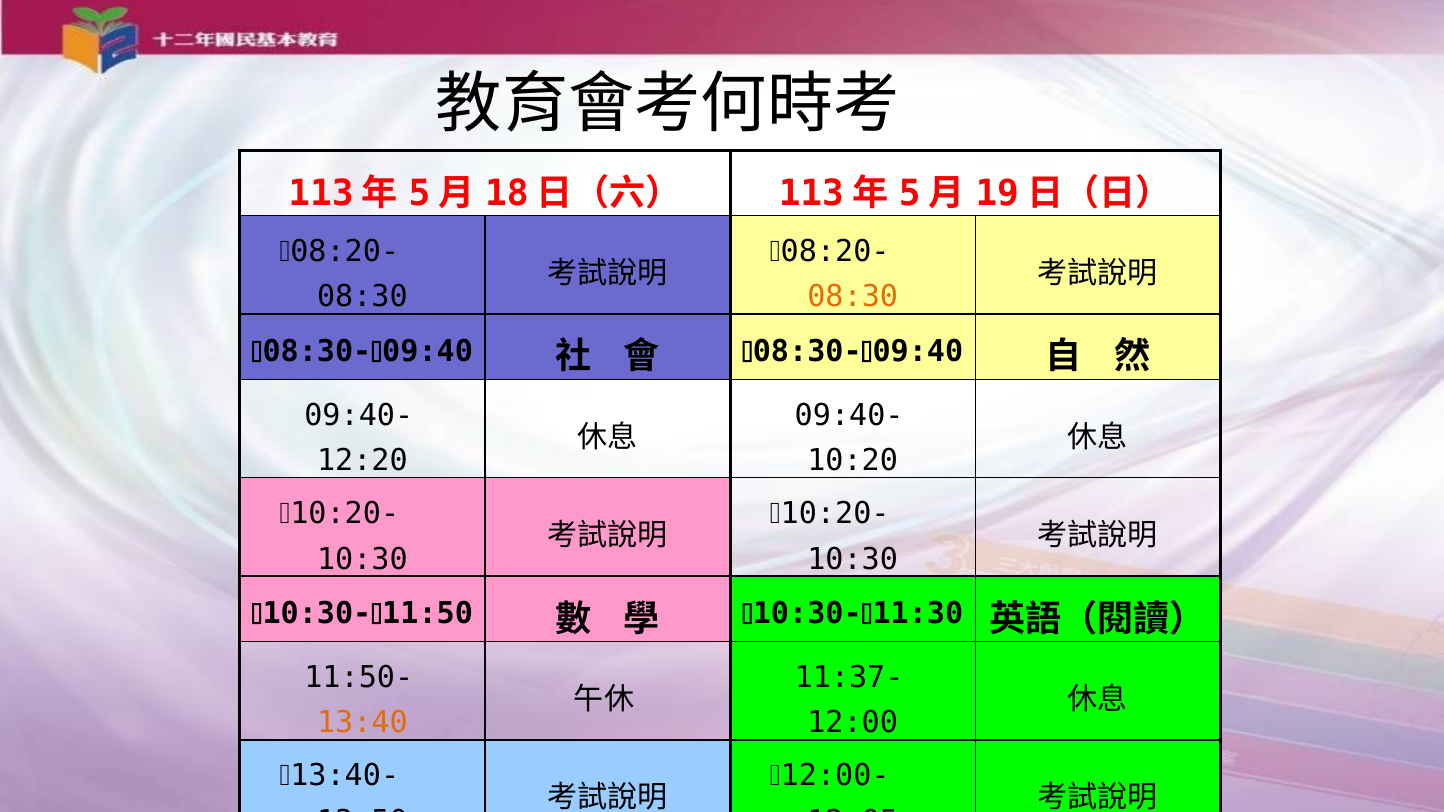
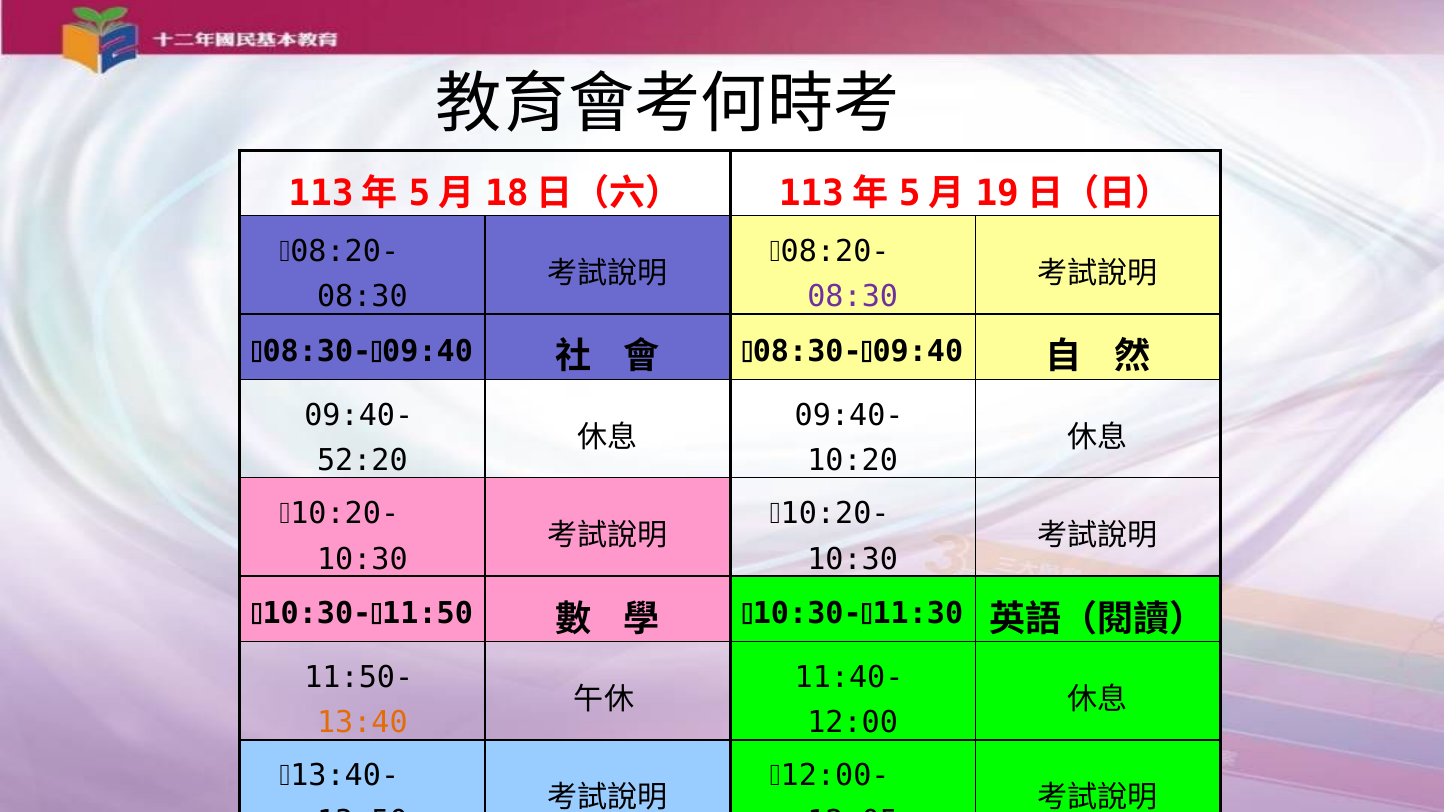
08:30 at (853, 297) colour: orange -> purple
12:20: 12:20 -> 52:20
11:37-: 11:37- -> 11:40-
